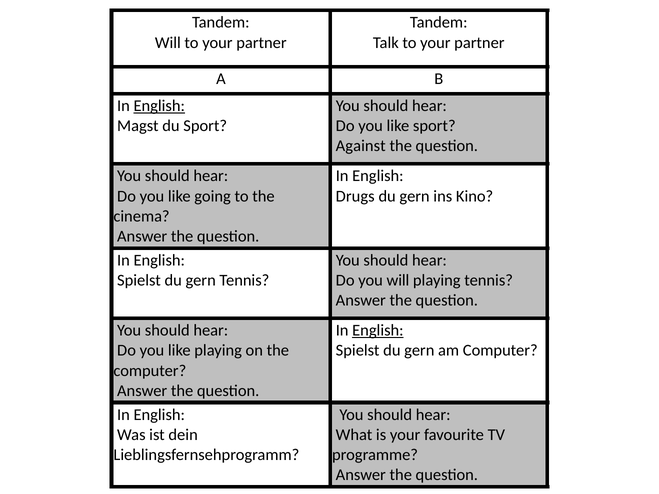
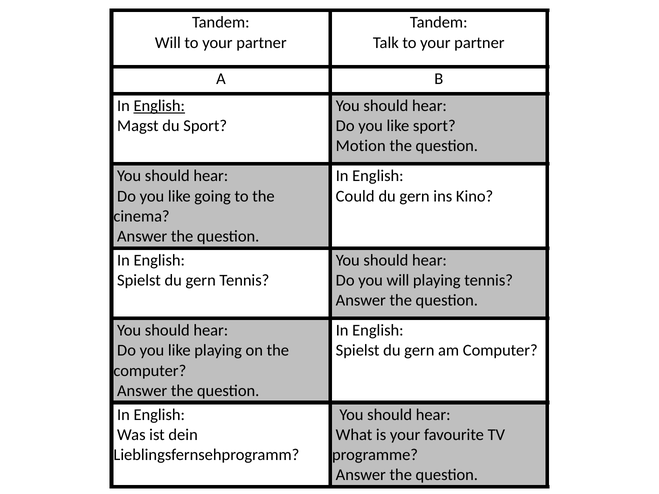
Against: Against -> Motion
Drugs: Drugs -> Could
English at (378, 331) underline: present -> none
